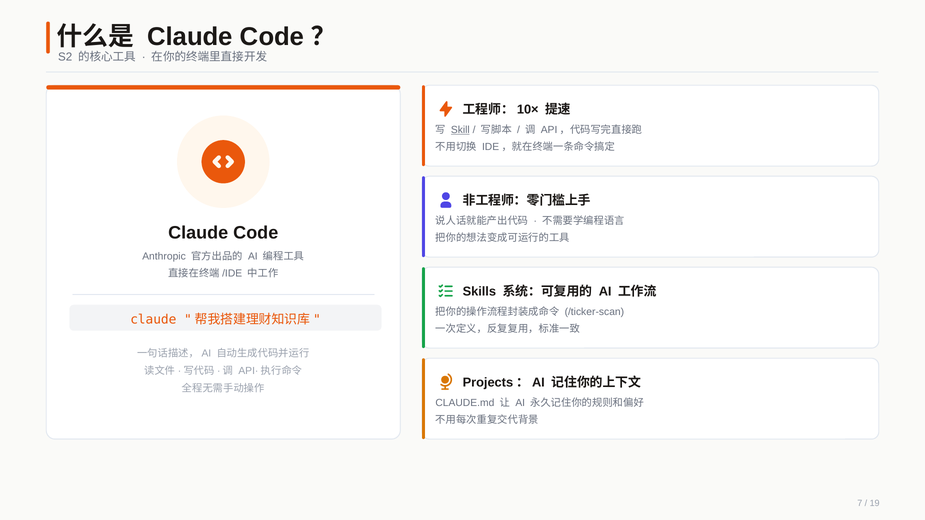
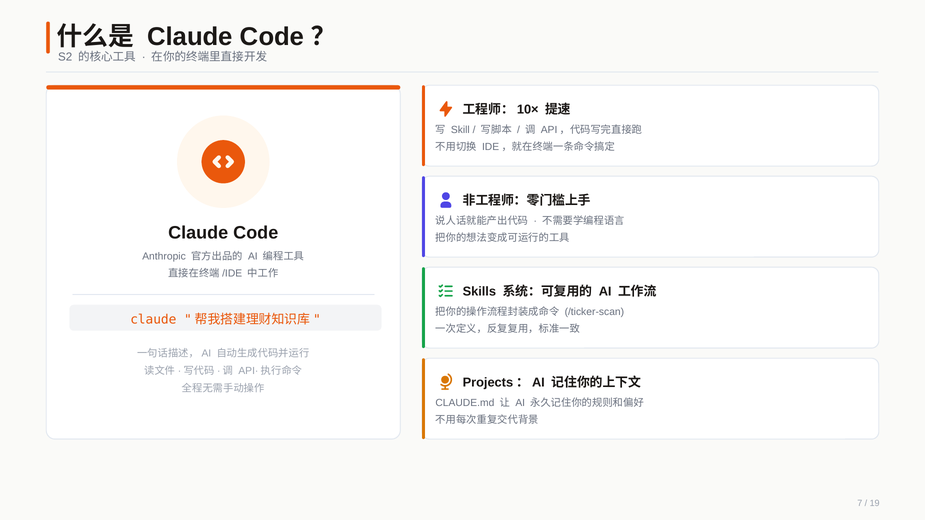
Skill underline: present -> none
